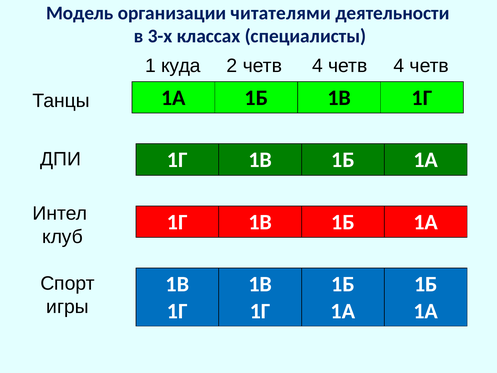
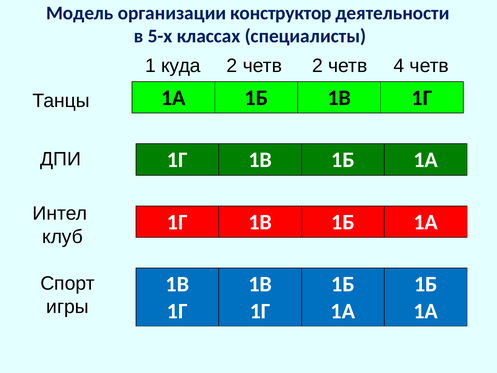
читателями: читателями -> конструктор
3-х: 3-х -> 5-х
2 четв 4: 4 -> 2
